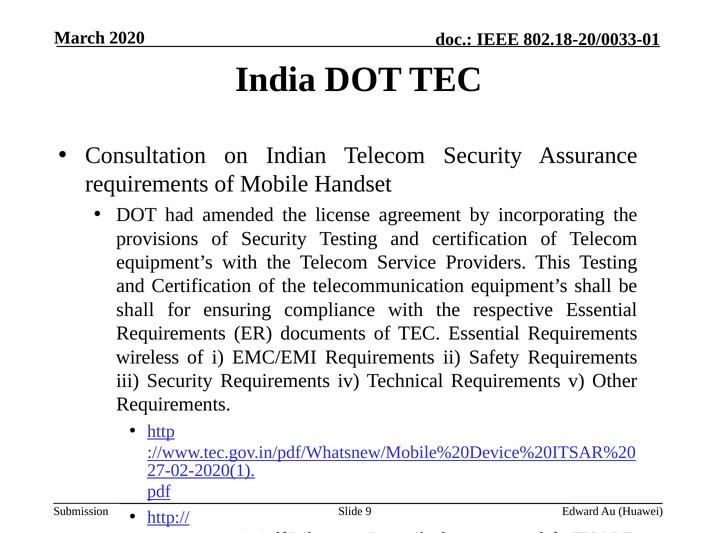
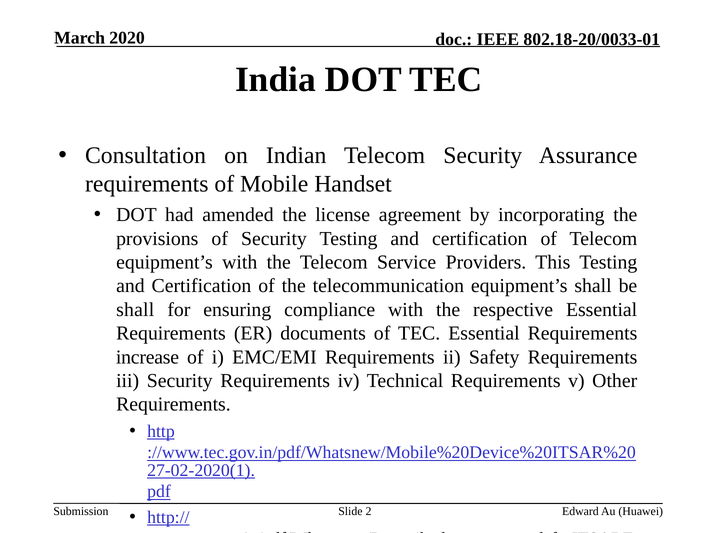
wireless: wireless -> increase
9: 9 -> 2
